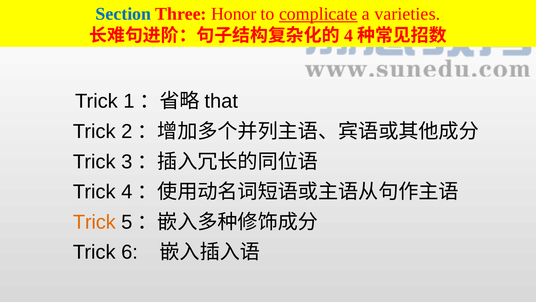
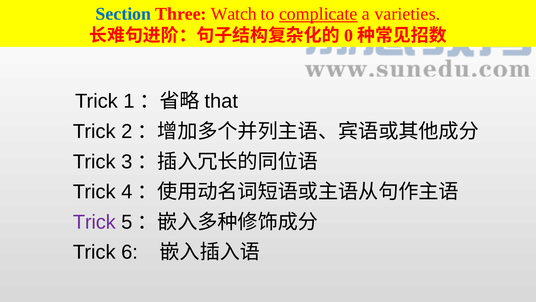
Honor: Honor -> Watch
4 at (349, 35): 4 -> 0
Trick at (94, 222) colour: orange -> purple
